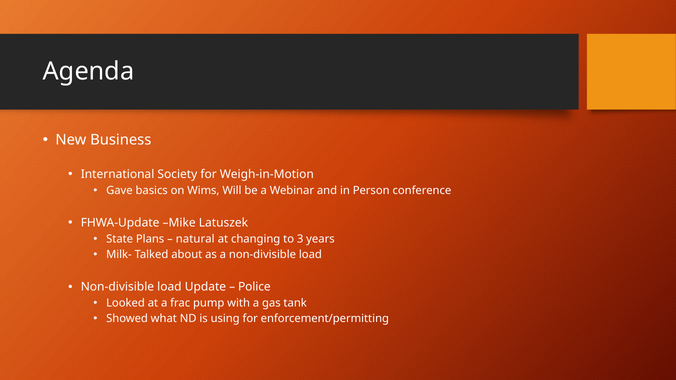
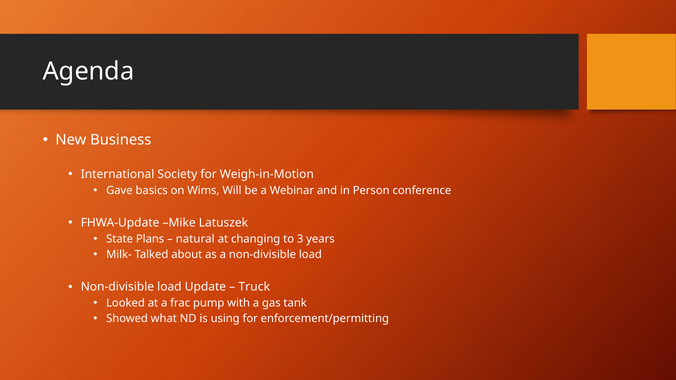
Police: Police -> Truck
